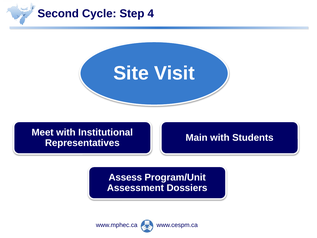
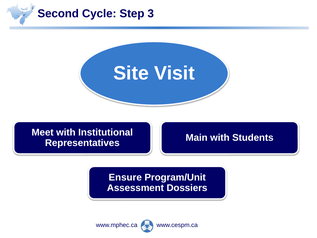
4: 4 -> 3
Assess: Assess -> Ensure
